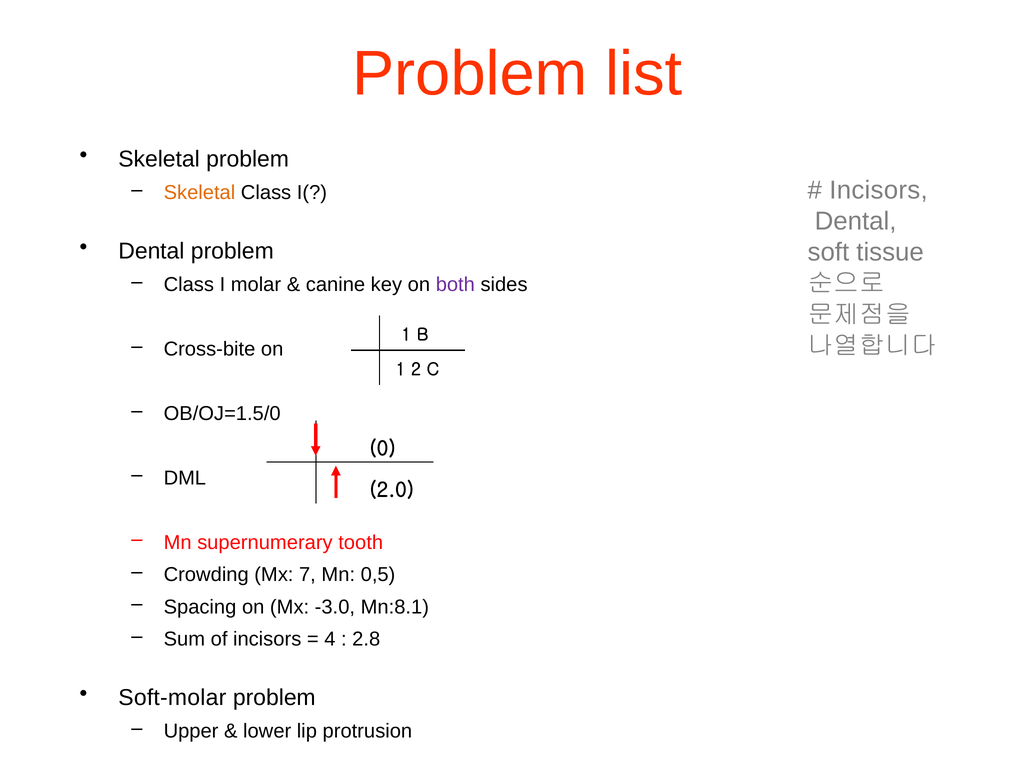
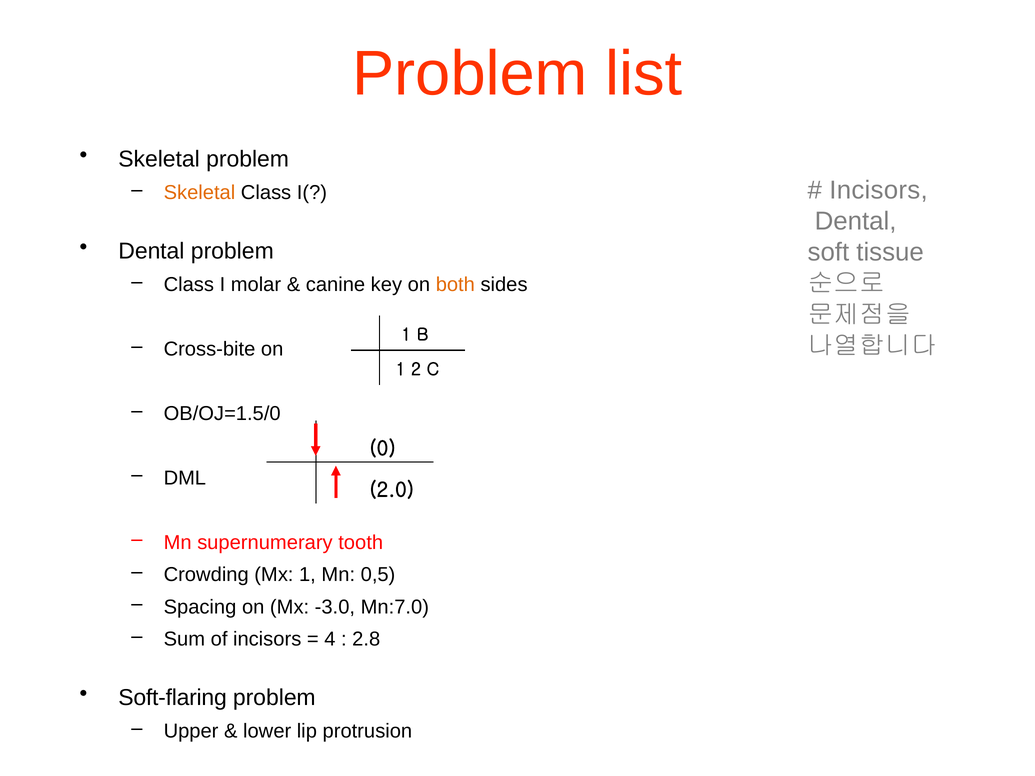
both colour: purple -> orange
Mx 7: 7 -> 1
Mn:8.1: Mn:8.1 -> Mn:7.0
Soft-molar: Soft-molar -> Soft-flaring
